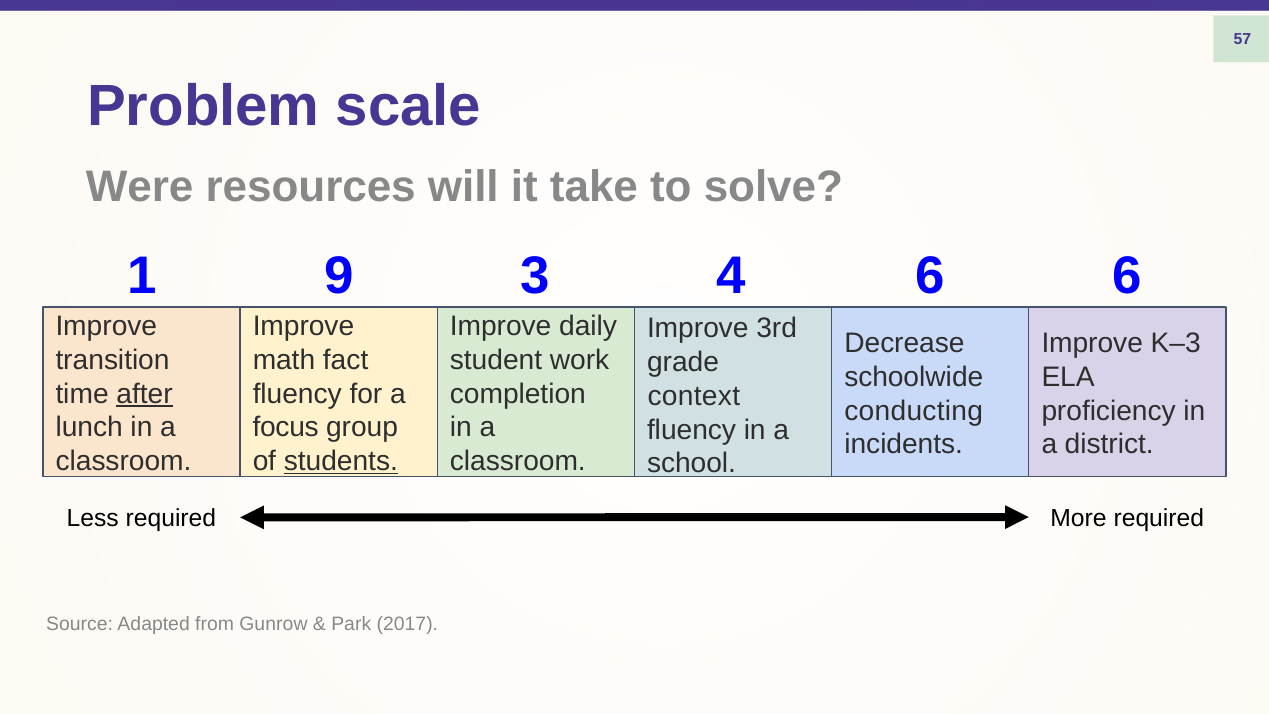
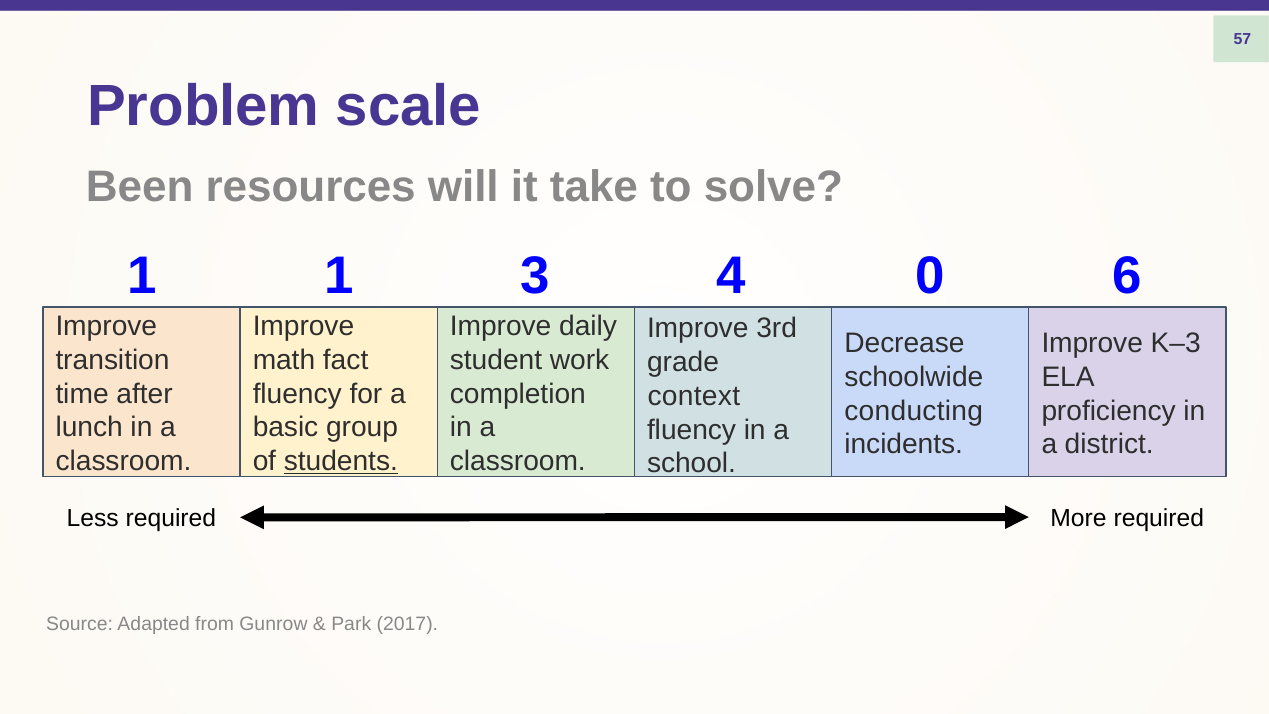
Were: Were -> Been
1 9: 9 -> 1
4 6: 6 -> 0
after underline: present -> none
focus: focus -> basic
